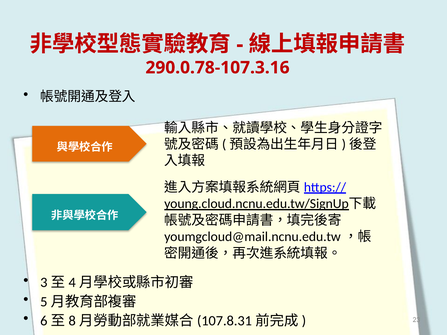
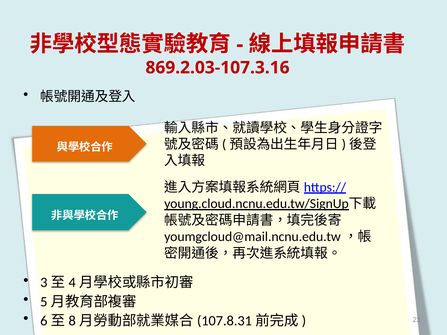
290.0.78-107.3.16: 290.0.78-107.3.16 -> 869.2.03-107.3.16
